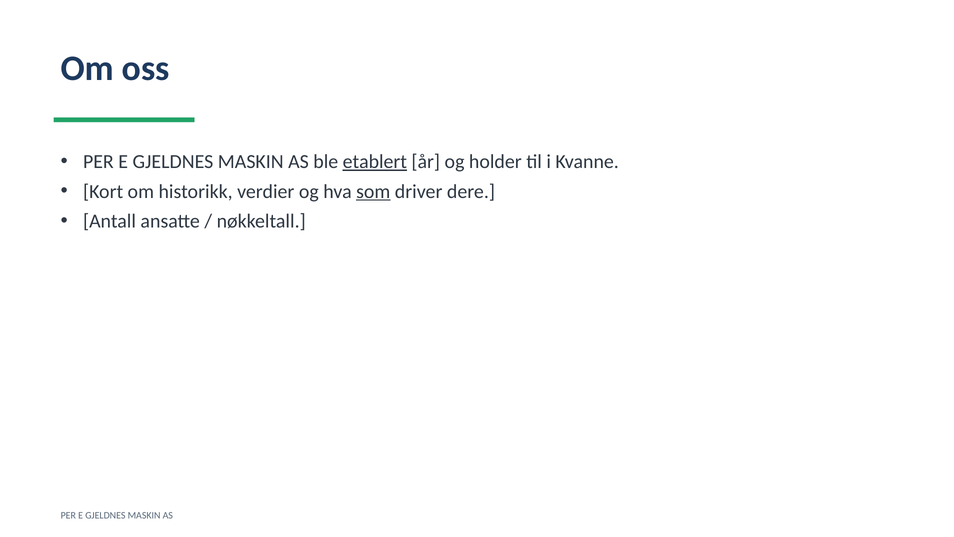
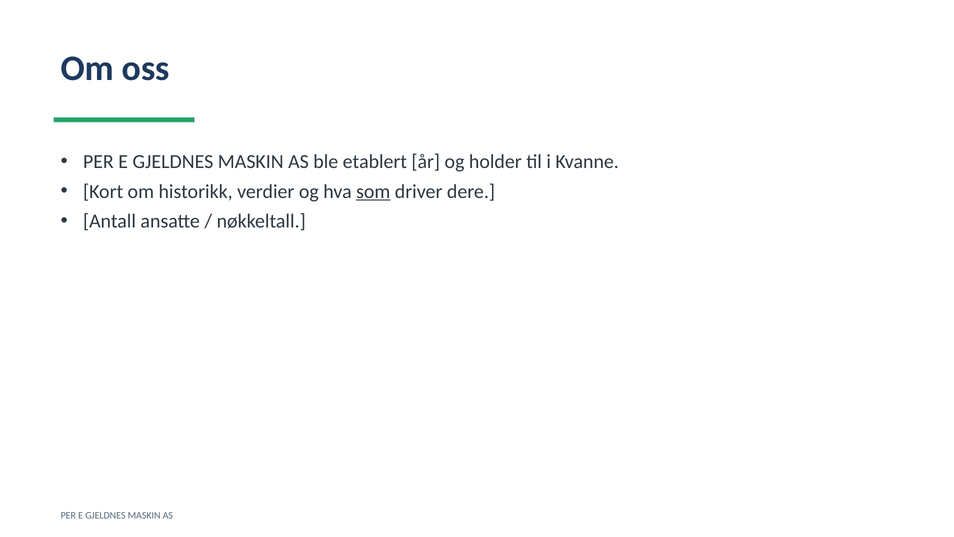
etablert underline: present -> none
